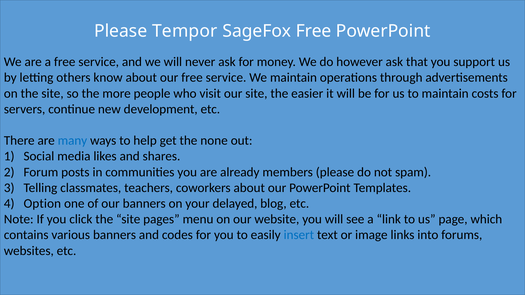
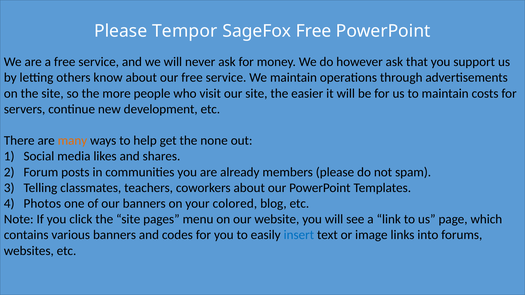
many colour: blue -> orange
Option: Option -> Photos
delayed: delayed -> colored
